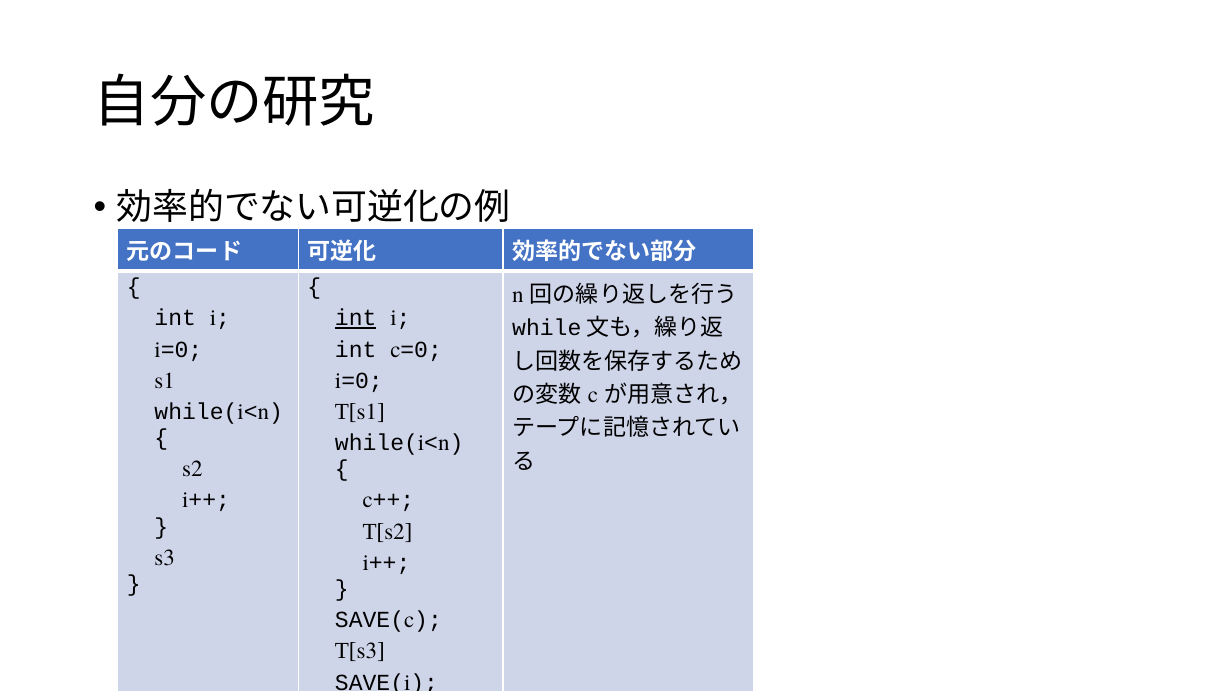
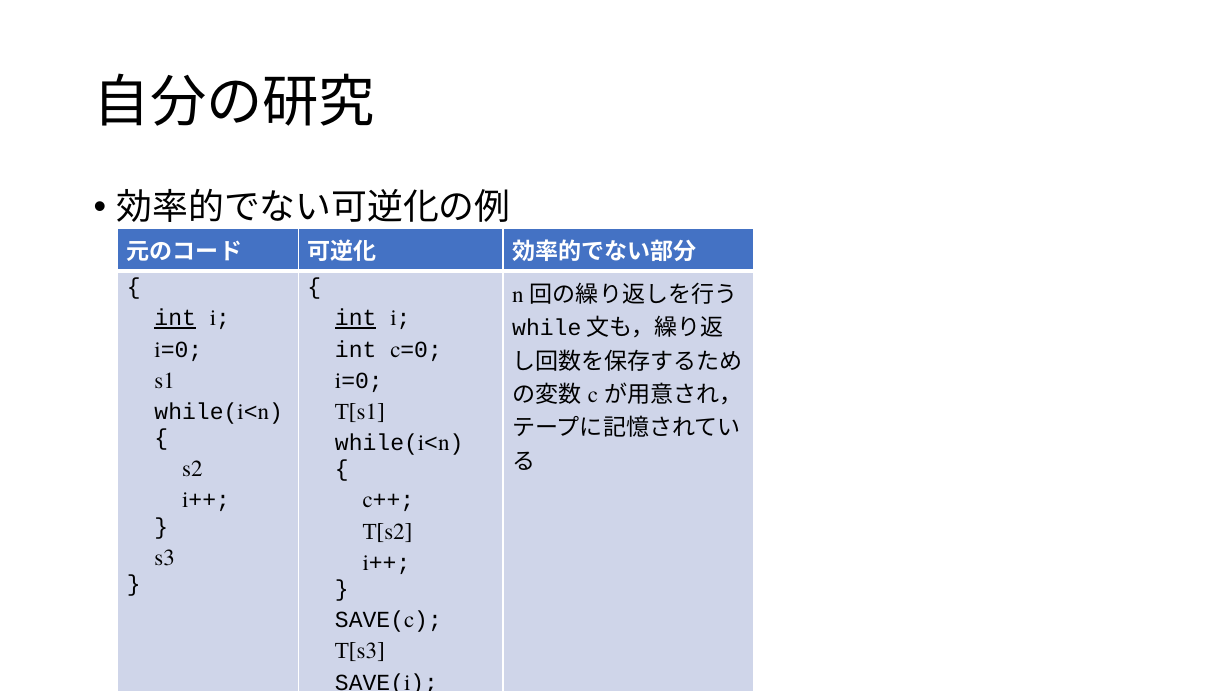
int at (175, 318) underline: none -> present
